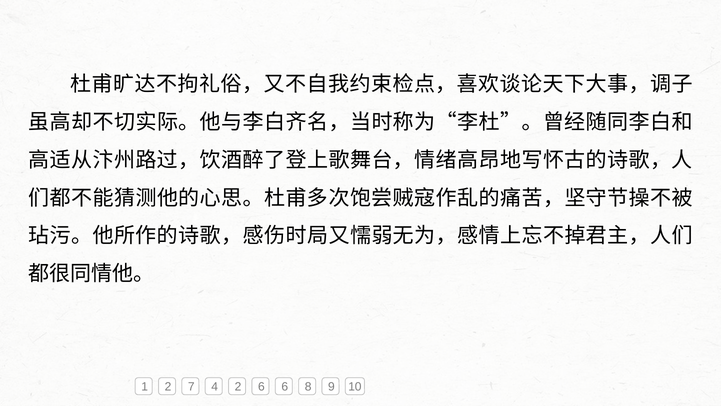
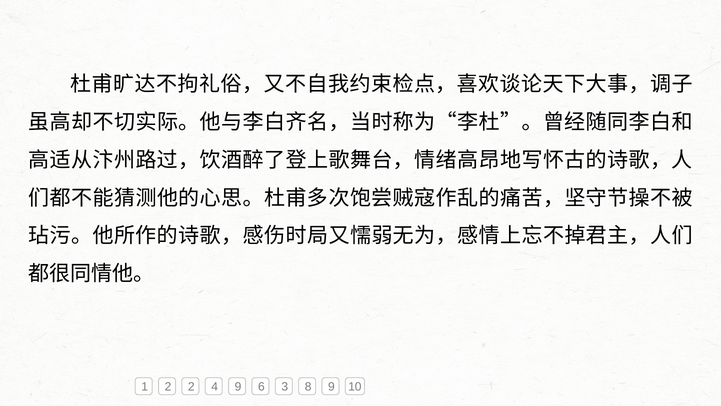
2 7: 7 -> 2
4 2: 2 -> 9
6 6: 6 -> 3
